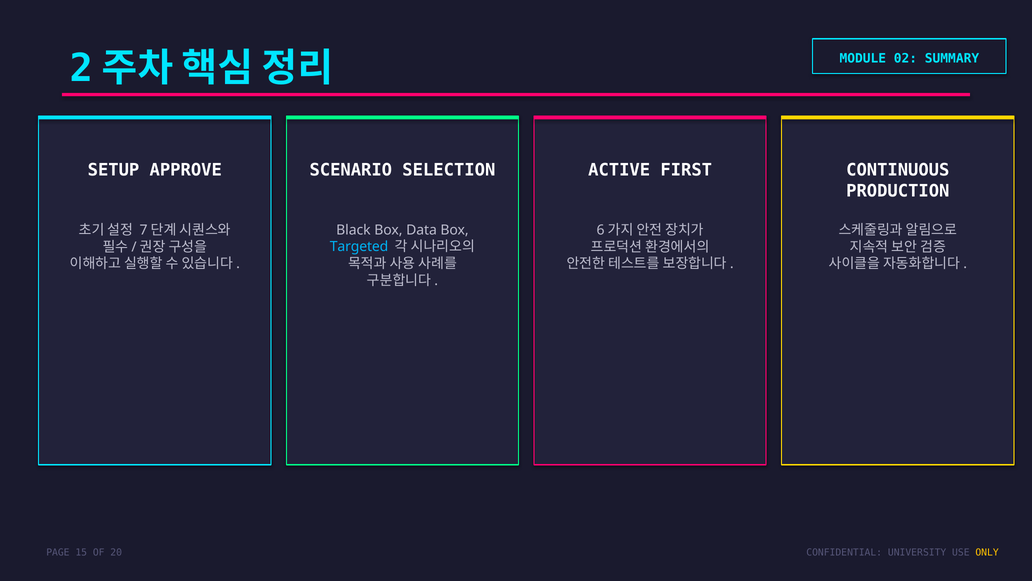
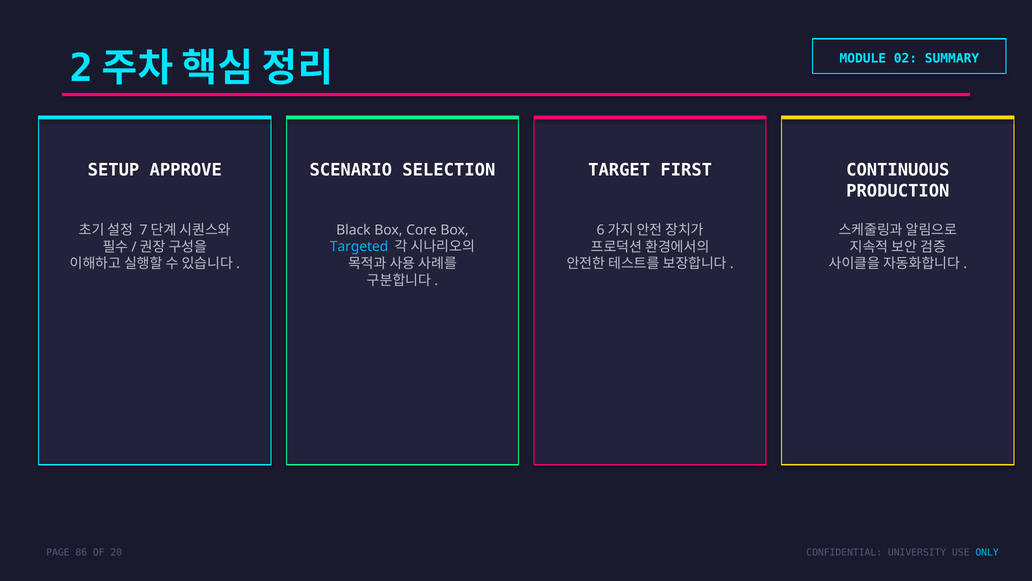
ACTIVE: ACTIVE -> TARGET
Data: Data -> Core
15: 15 -> 86
ONLY colour: yellow -> light blue
